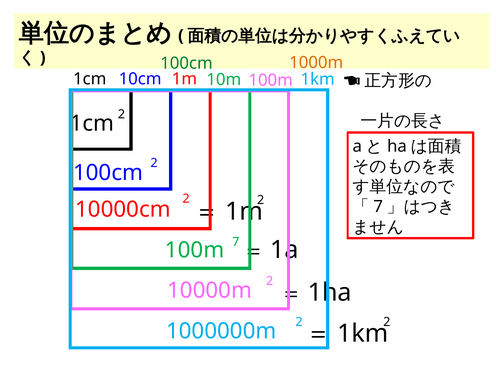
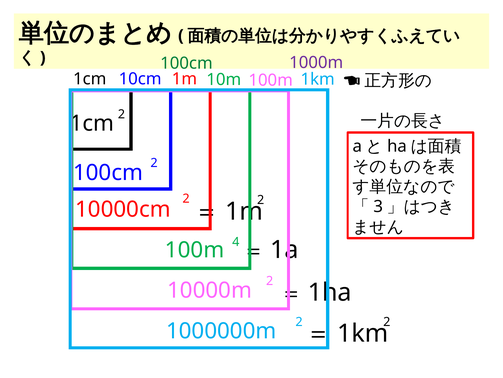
1000m colour: orange -> purple
7 at (378, 206): 7 -> 3
100m 7: 7 -> 4
